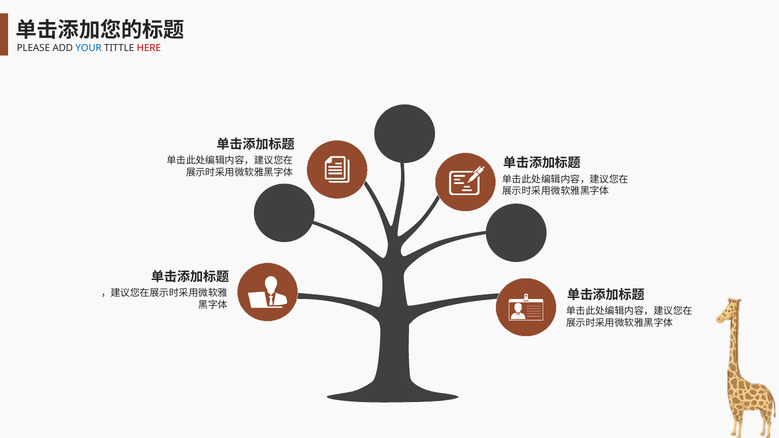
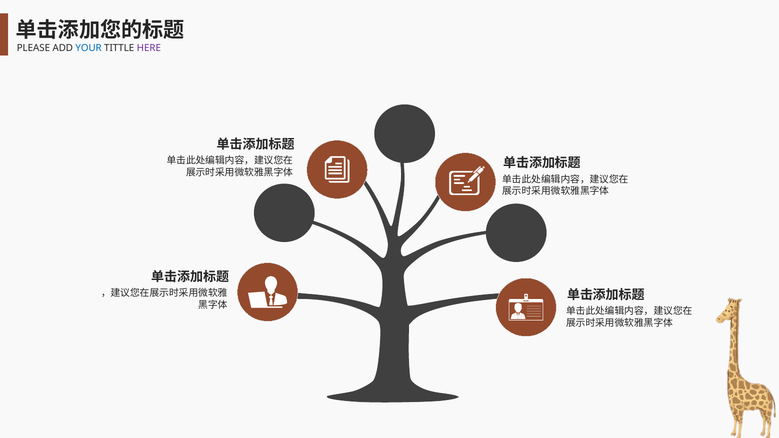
HERE colour: red -> purple
